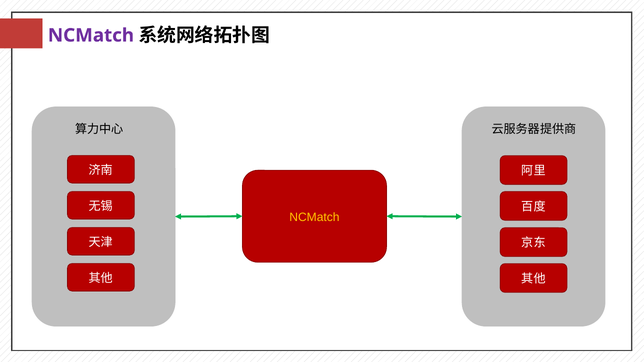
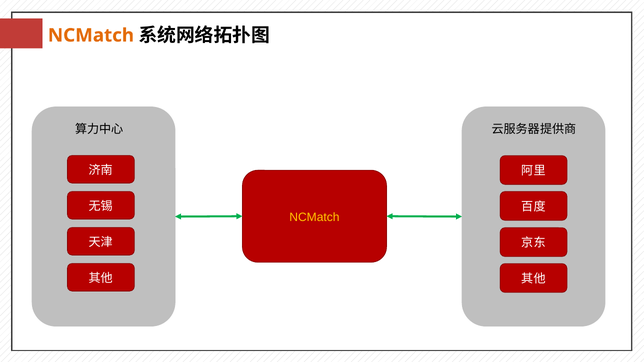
NCMatch at (91, 35) colour: purple -> orange
